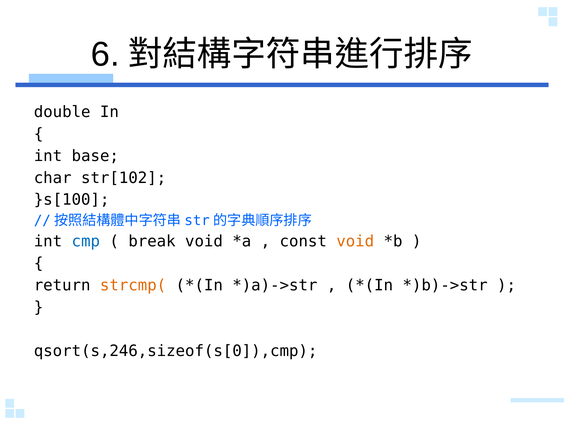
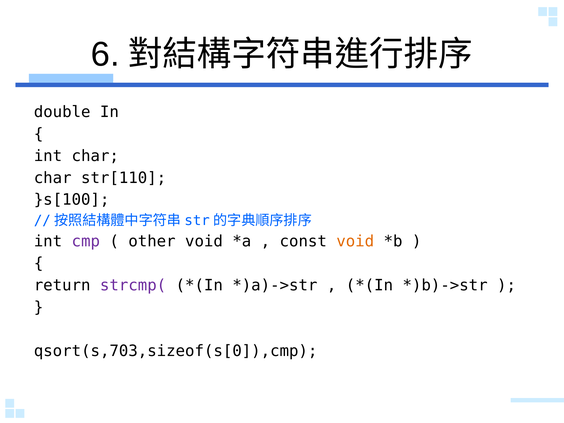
int base: base -> char
str[102: str[102 -> str[110
cmp colour: blue -> purple
break: break -> other
strcmp( colour: orange -> purple
qsort(s,246,sizeof(s[0]),cmp: qsort(s,246,sizeof(s[0]),cmp -> qsort(s,703,sizeof(s[0]),cmp
